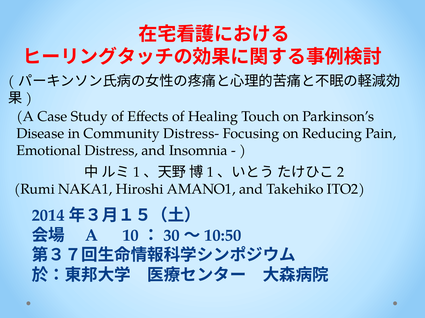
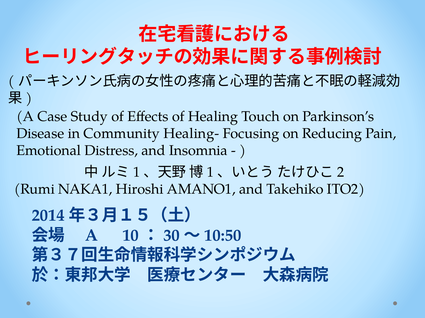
Distress-: Distress- -> Healing-
